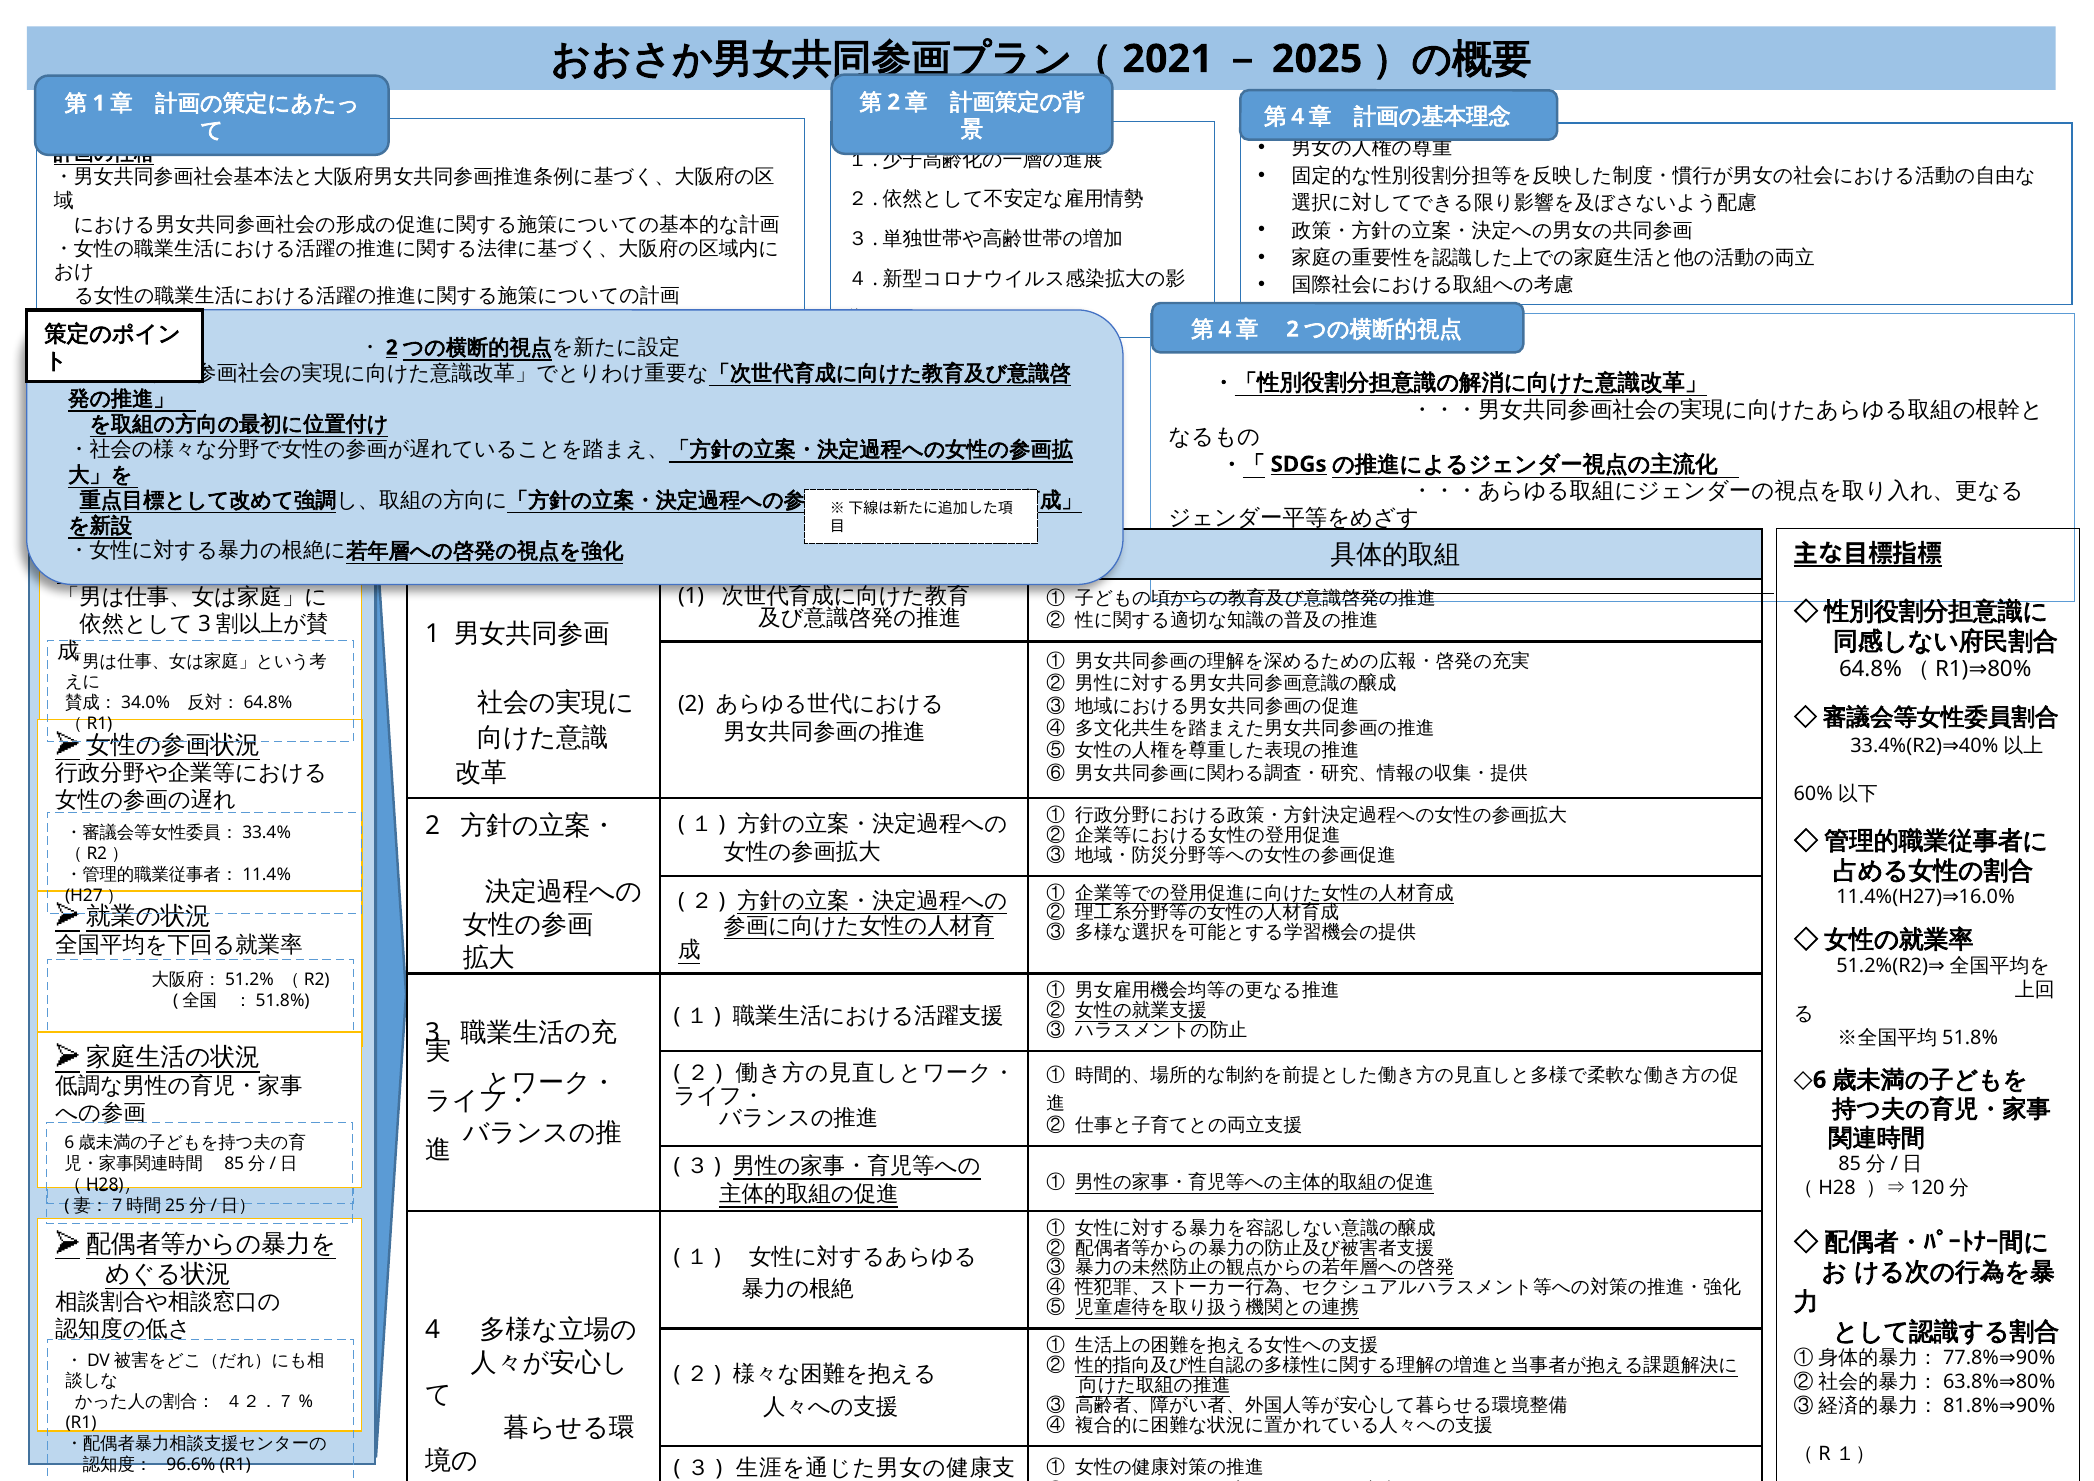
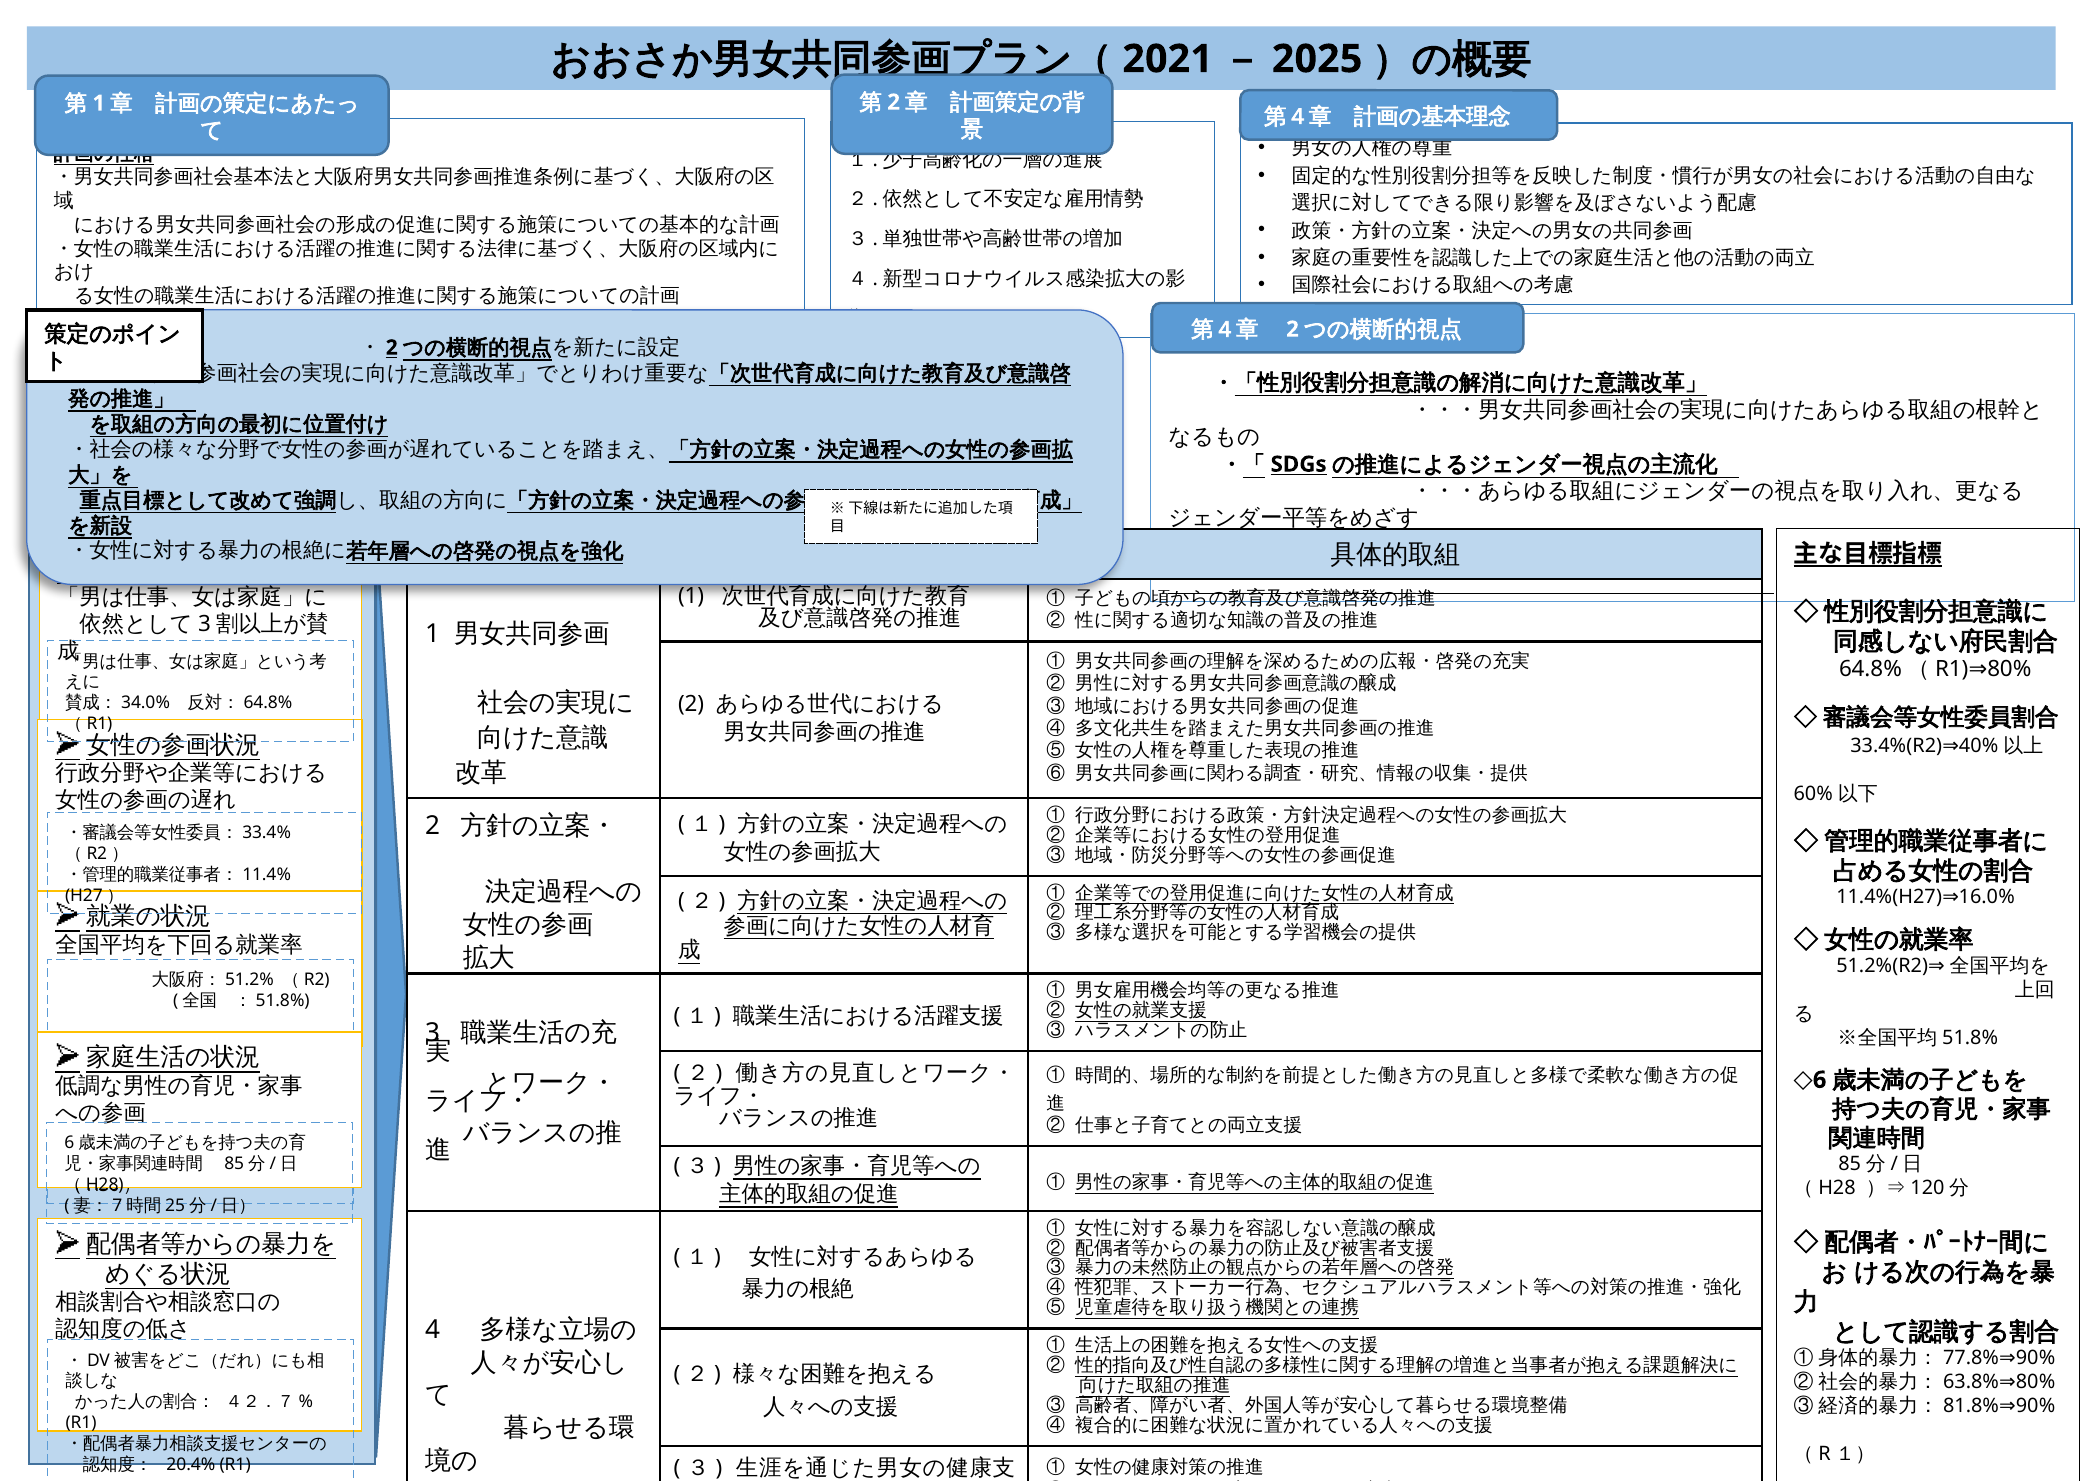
96.6%: 96.6% -> 20.4%
